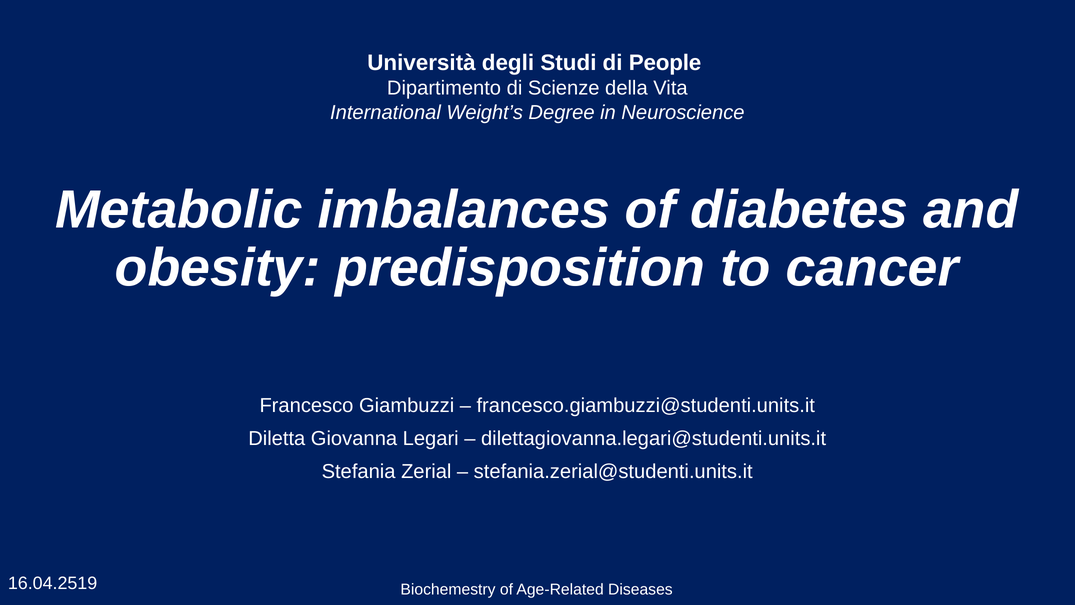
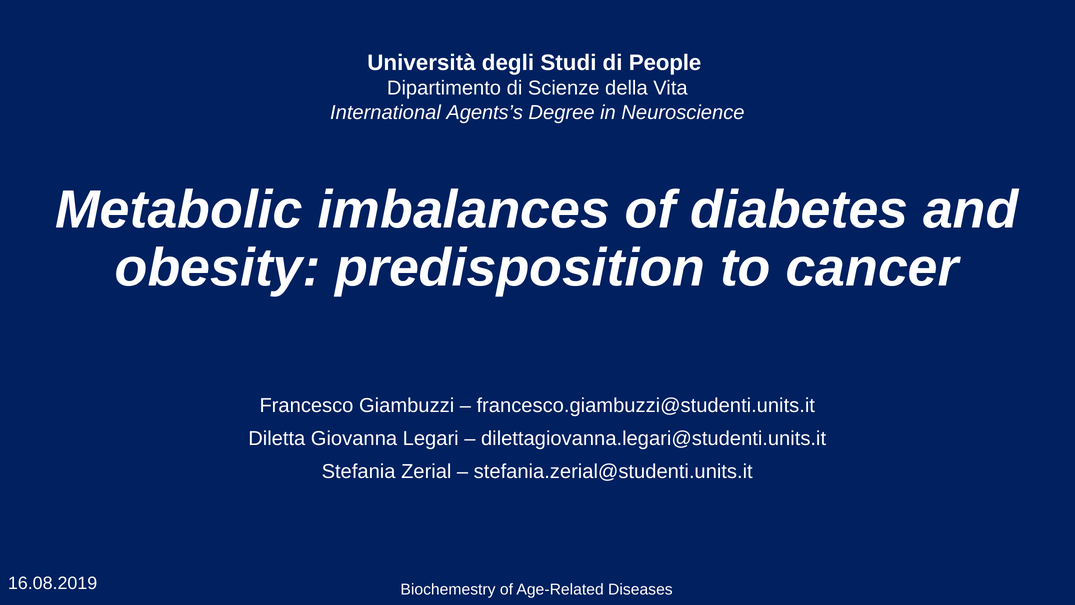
Weight’s: Weight’s -> Agents’s
16.04.2519: 16.04.2519 -> 16.08.2019
